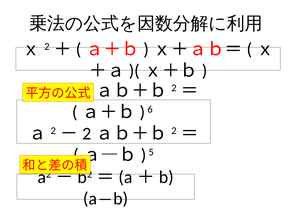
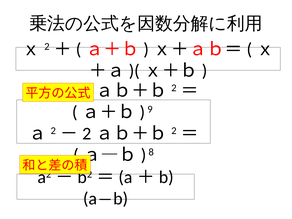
6: 6 -> 9
5: 5 -> 8
